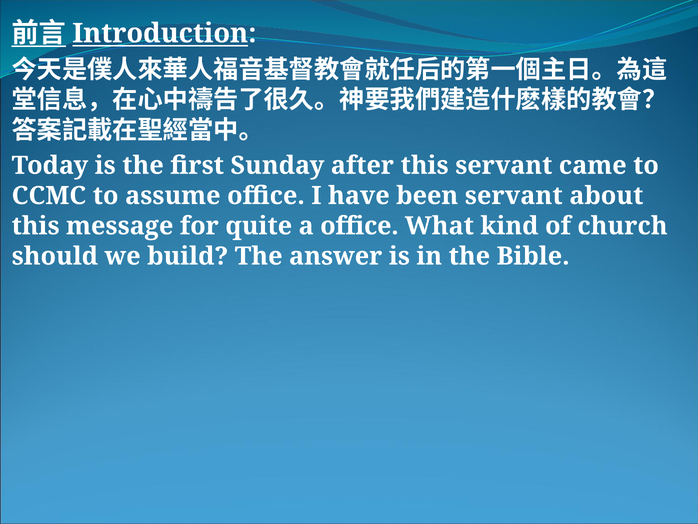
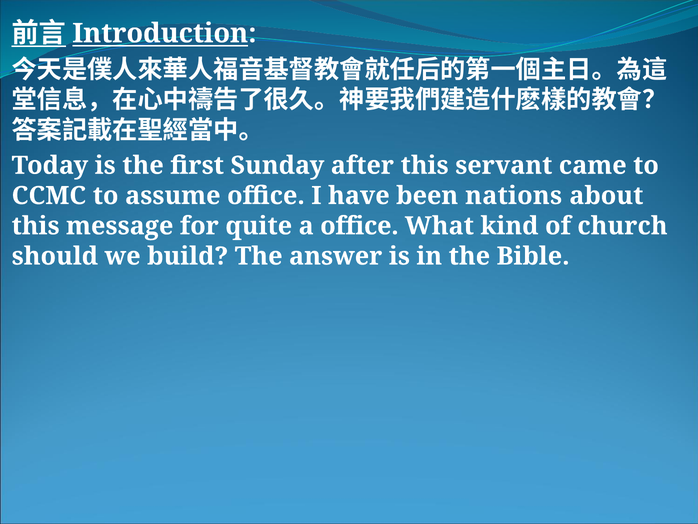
been servant: servant -> nations
